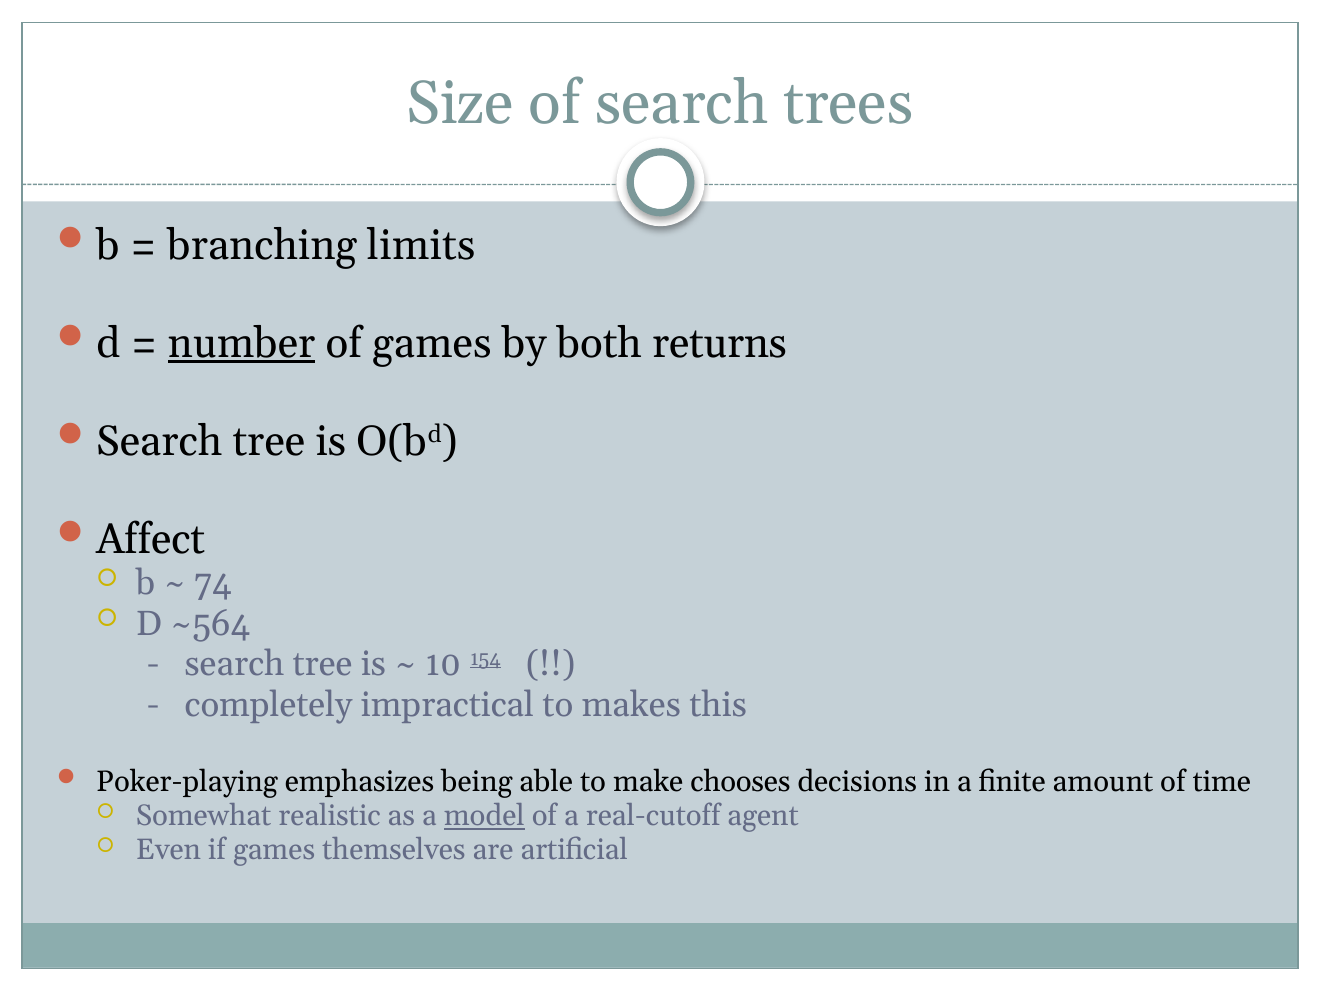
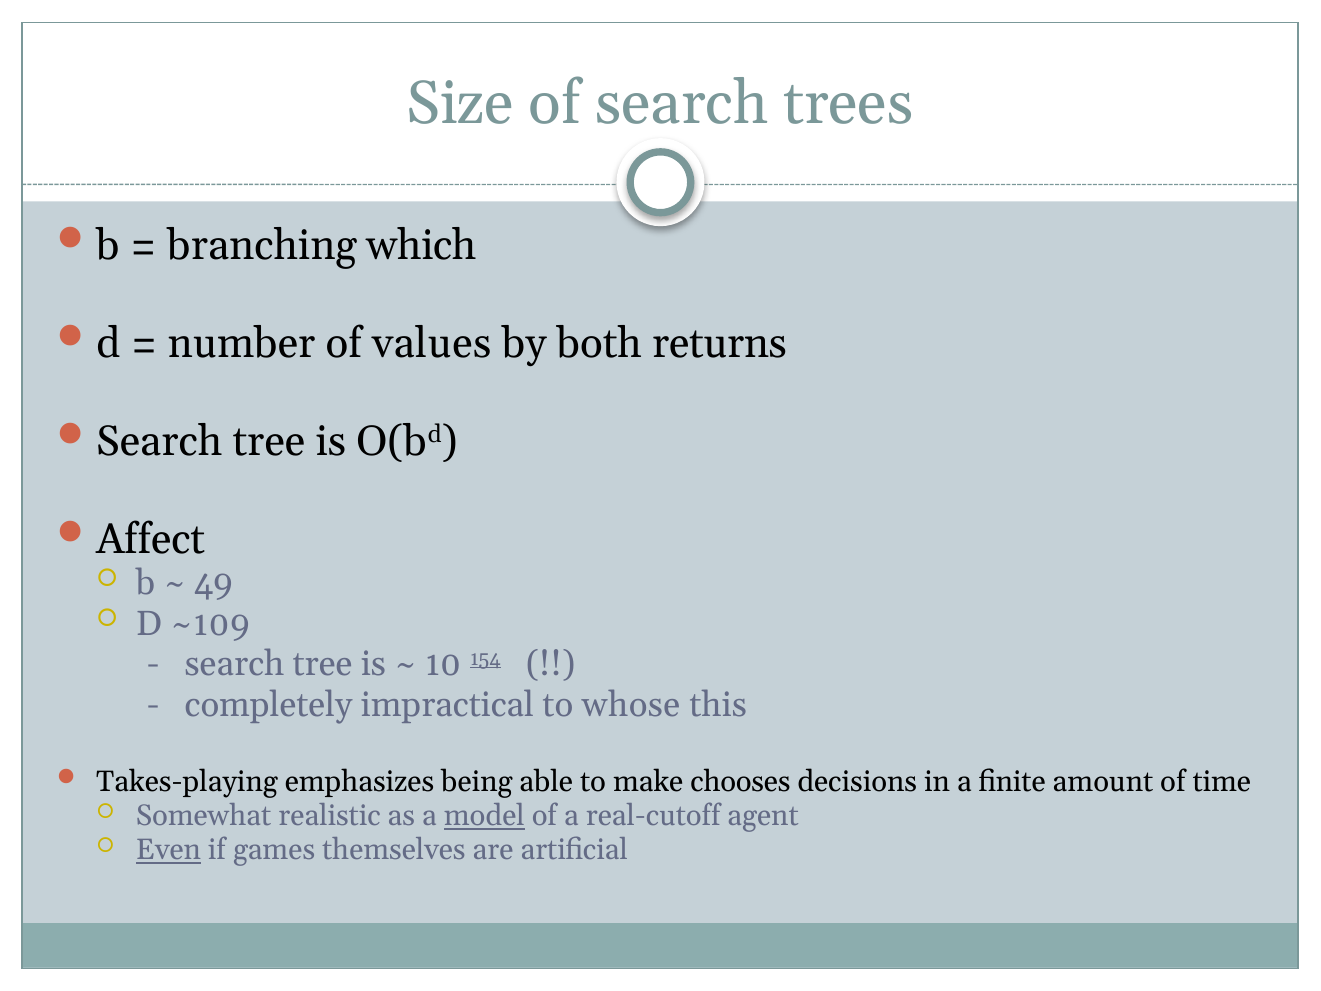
limits: limits -> which
number underline: present -> none
of games: games -> values
74: 74 -> 49
~564: ~564 -> ~109
makes: makes -> whose
Poker-playing: Poker-playing -> Takes-playing
Even underline: none -> present
